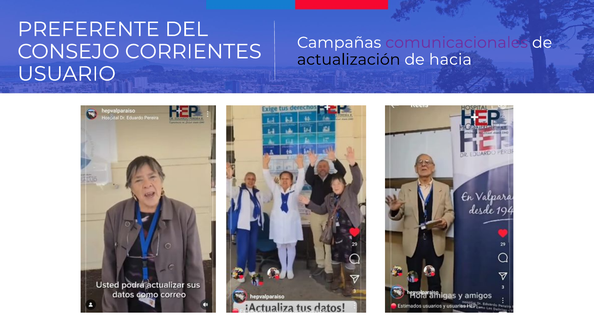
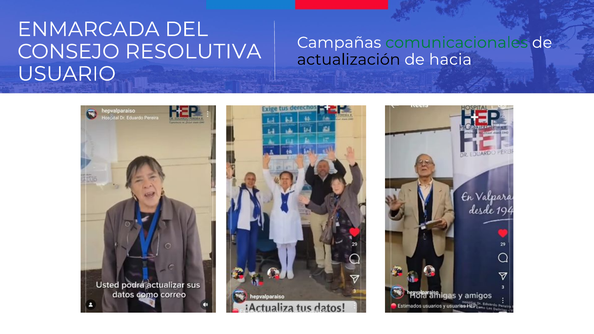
PREFERENTE: PREFERENTE -> ENMARCADA
comunicacionales colour: purple -> green
CORRIENTES: CORRIENTES -> RESOLUTIVA
